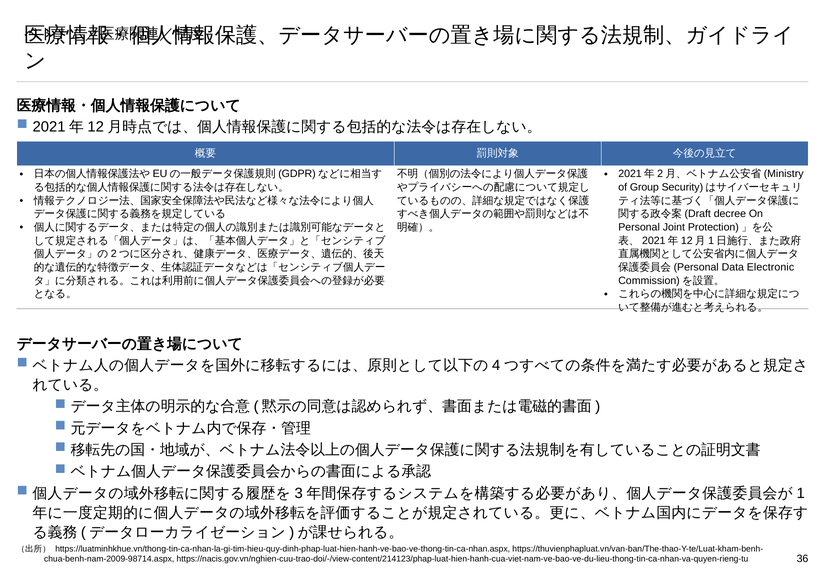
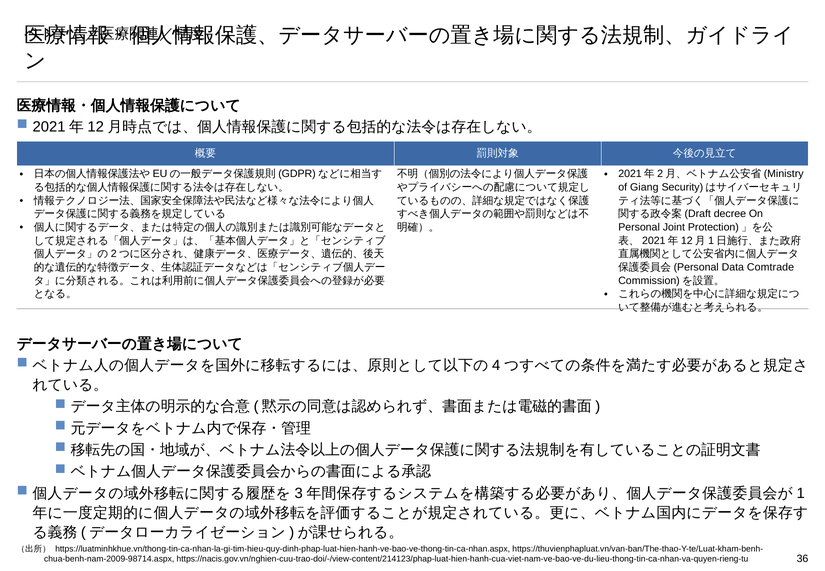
Group: Group -> Giang
Electronic: Electronic -> Comtrade
